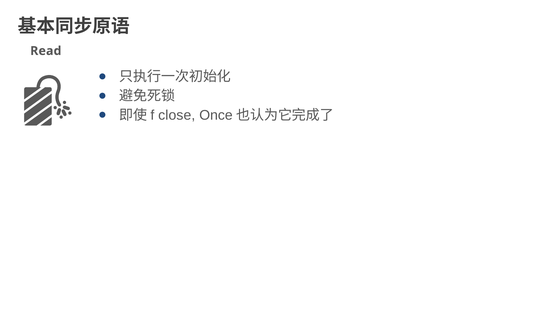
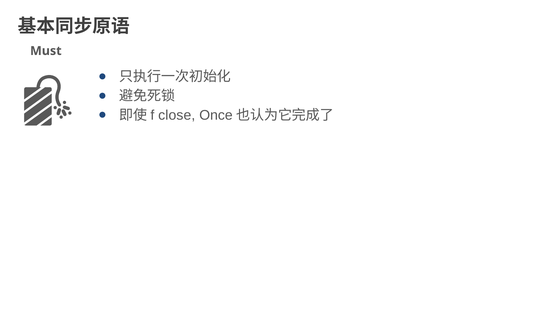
Read: Read -> Must
